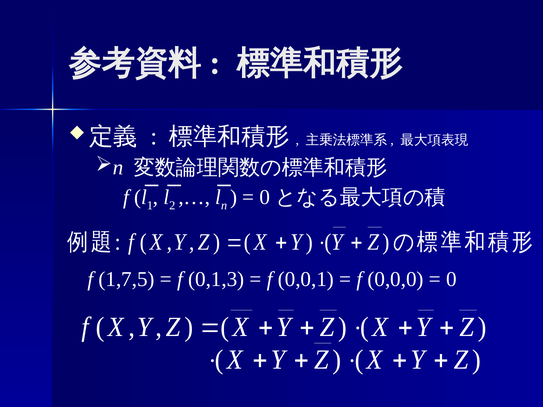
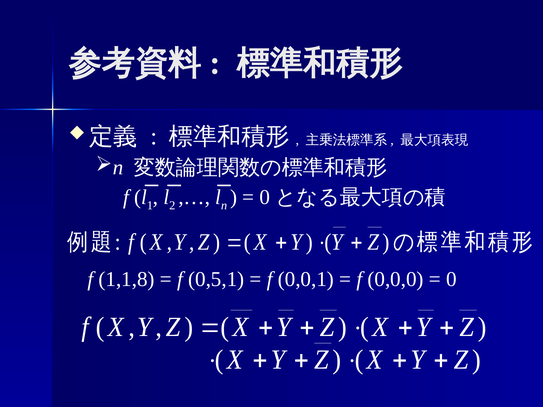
1,7,5: 1,7,5 -> 1,1,8
0,1,3: 0,1,3 -> 0,5,1
